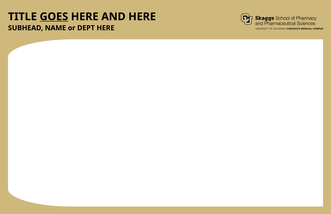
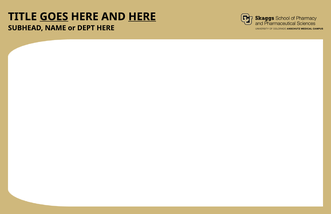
HERE at (142, 17) underline: none -> present
